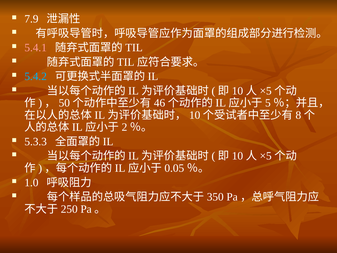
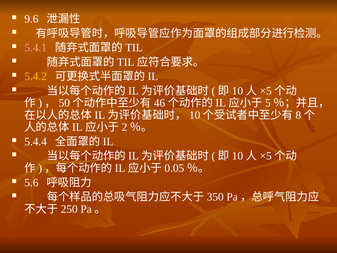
7.9: 7.9 -> 9.6
5.4.2 colour: light blue -> yellow
5.3.3: 5.3.3 -> 5.4.4
1.0: 1.0 -> 5.6
